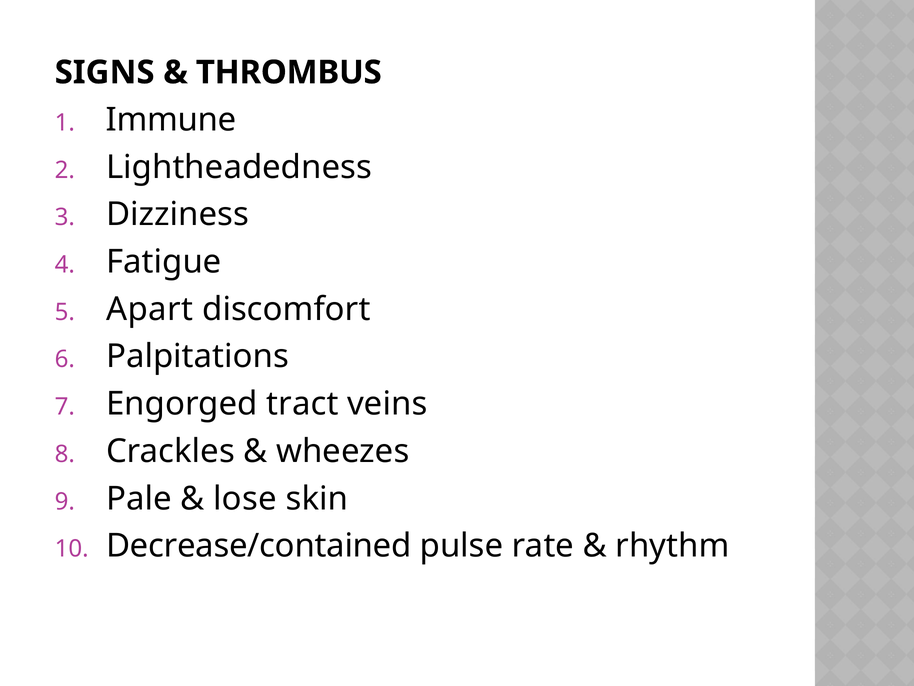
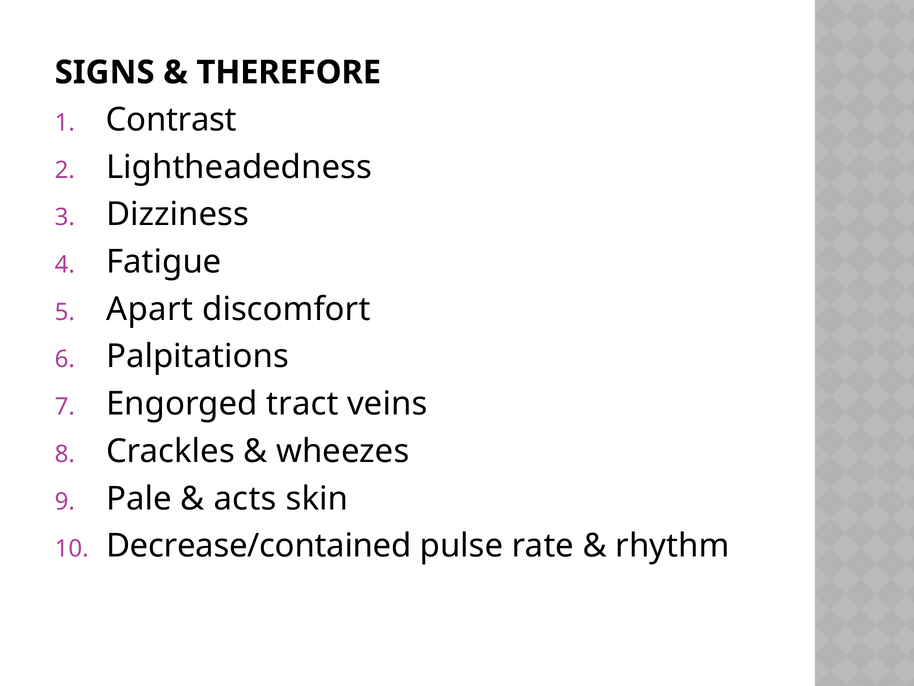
THROMBUS: THROMBUS -> THEREFORE
Immune: Immune -> Contrast
lose: lose -> acts
